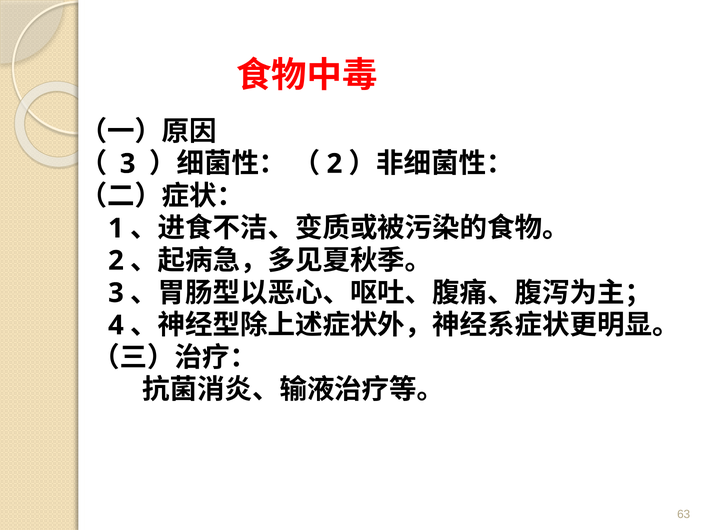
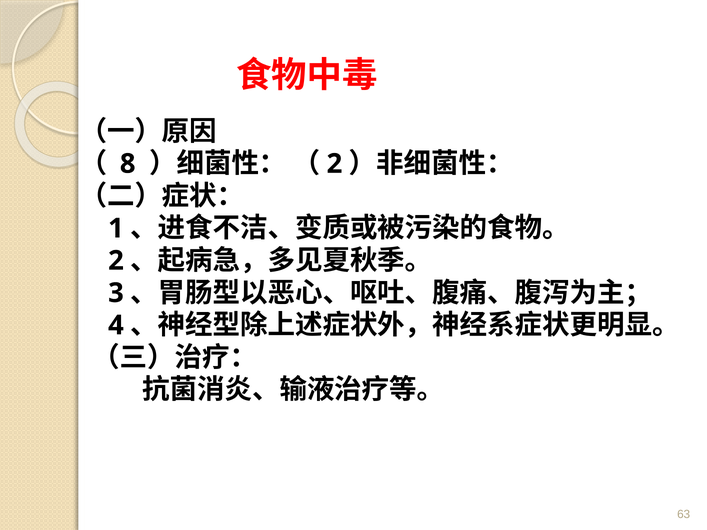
3 at (128, 164): 3 -> 8
